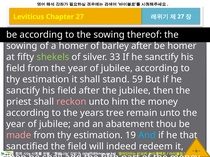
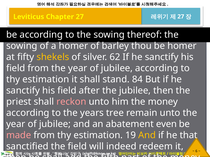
barley after: after -> thou
shekels colour: light green -> yellow
33: 33 -> 62
59: 59 -> 84
thou: thou -> even
And at (147, 136) colour: light blue -> yellow
